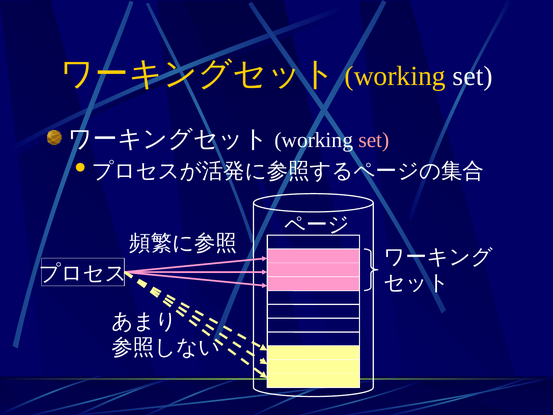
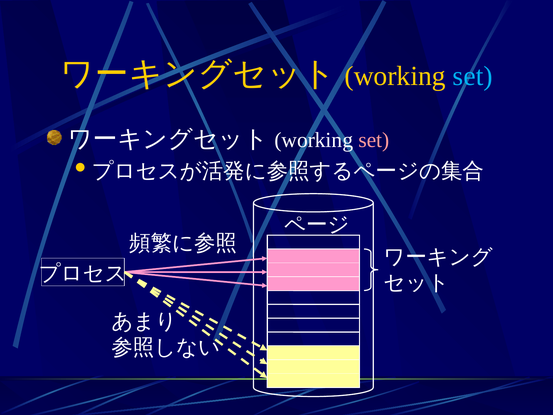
set at (473, 76) colour: white -> light blue
